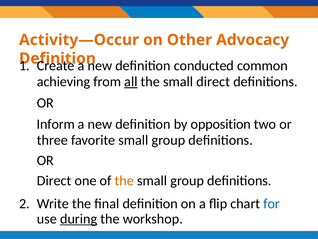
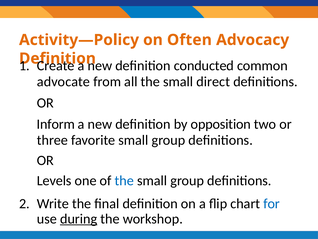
Activity—Occur: Activity—Occur -> Activity—Policy
Other: Other -> Often
achieving: achieving -> advocate
all underline: present -> none
Direct at (54, 180): Direct -> Levels
the at (124, 180) colour: orange -> blue
